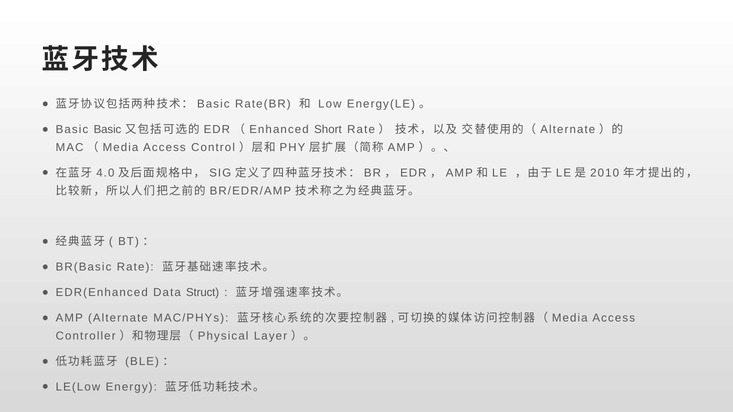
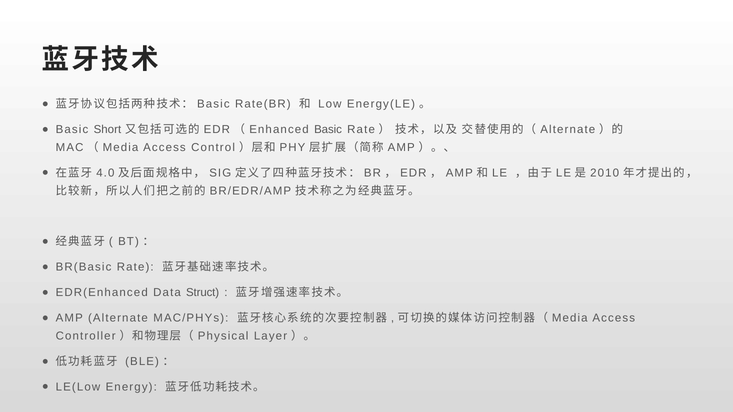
Basic Basic: Basic -> Short
Short at (328, 130): Short -> Basic
